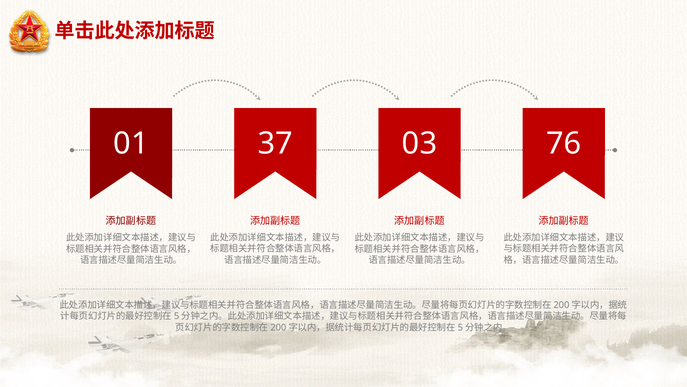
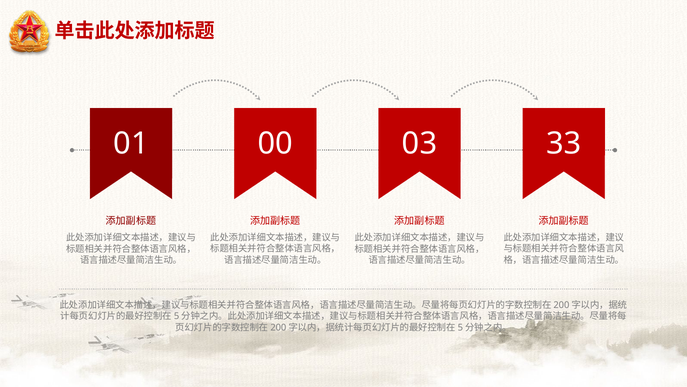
37: 37 -> 00
76: 76 -> 33
